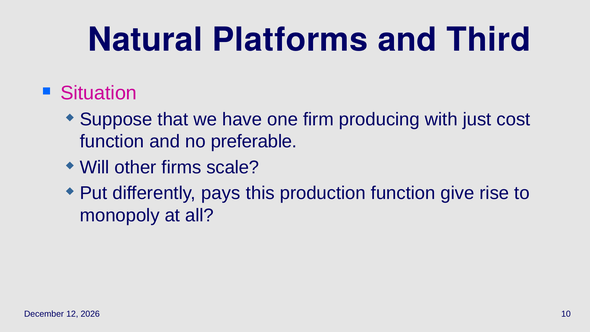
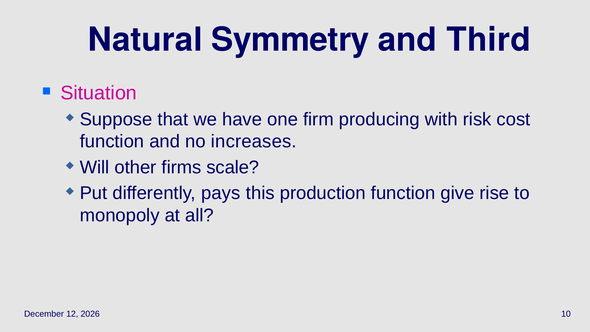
Platforms: Platforms -> Symmetry
just: just -> risk
preferable: preferable -> increases
